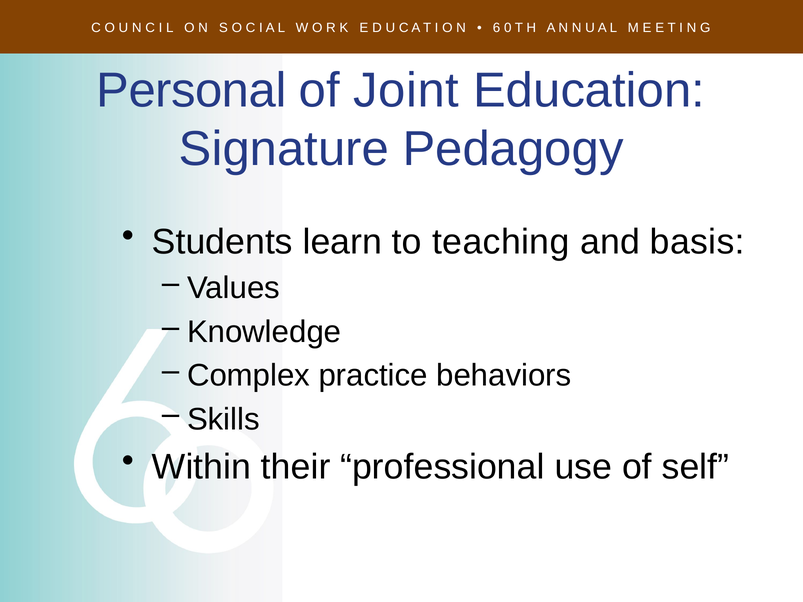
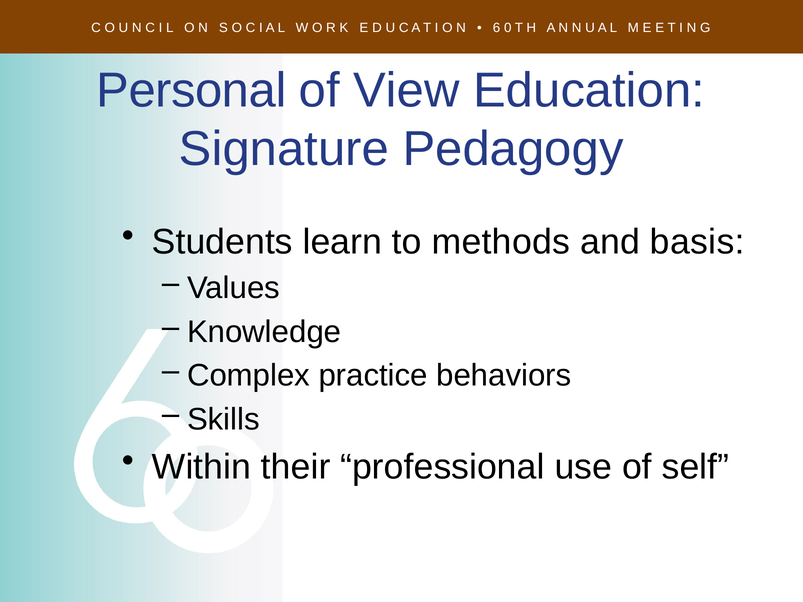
Joint: Joint -> View
teaching: teaching -> methods
